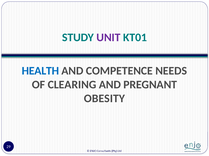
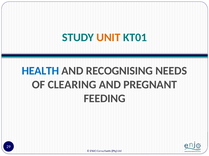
UNIT colour: purple -> orange
COMPETENCE: COMPETENCE -> RECOGNISING
OBESITY: OBESITY -> FEEDING
